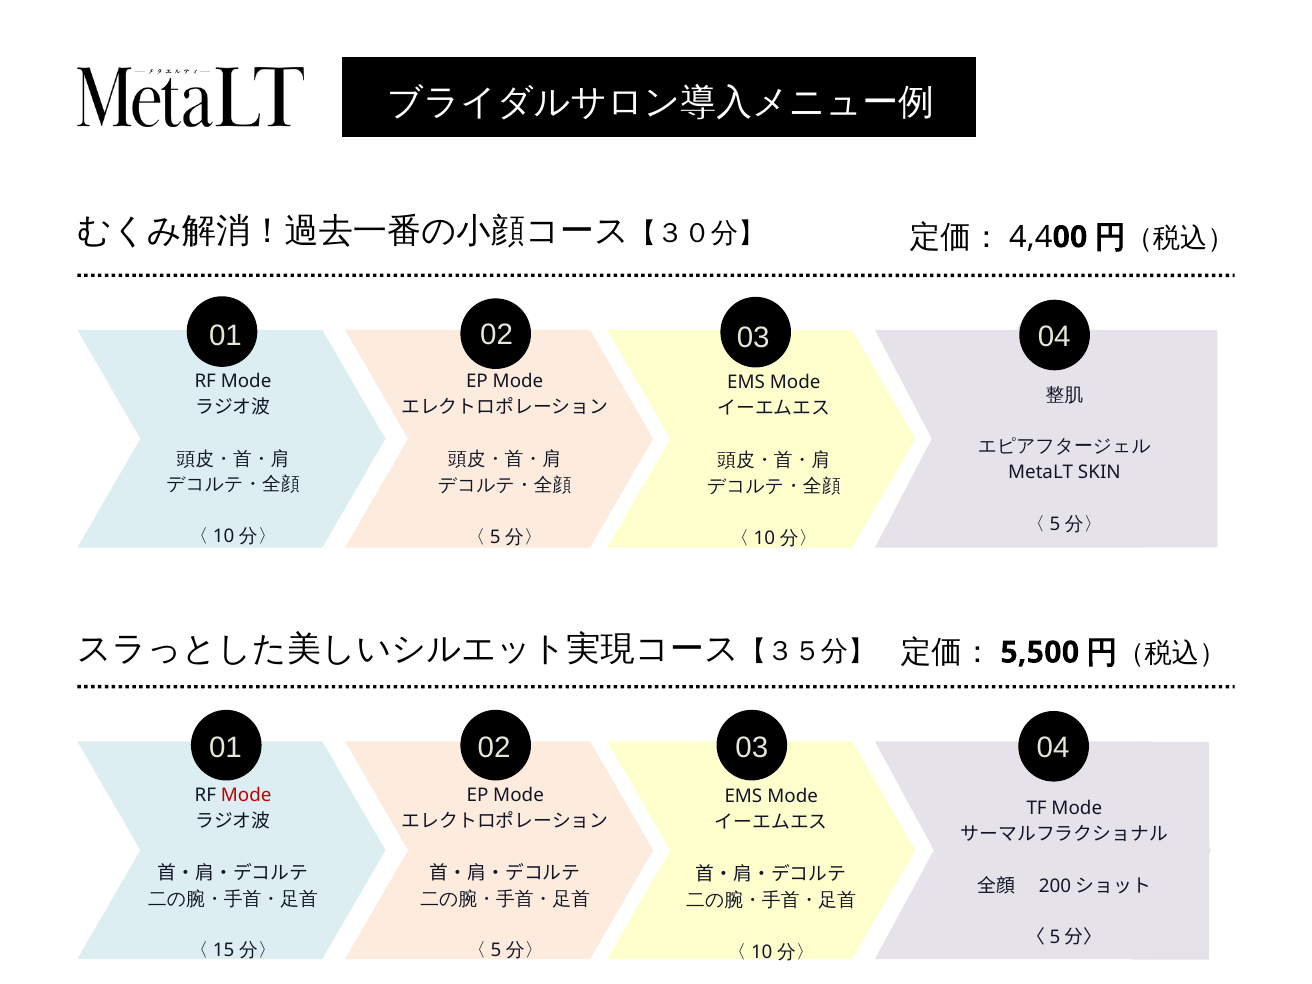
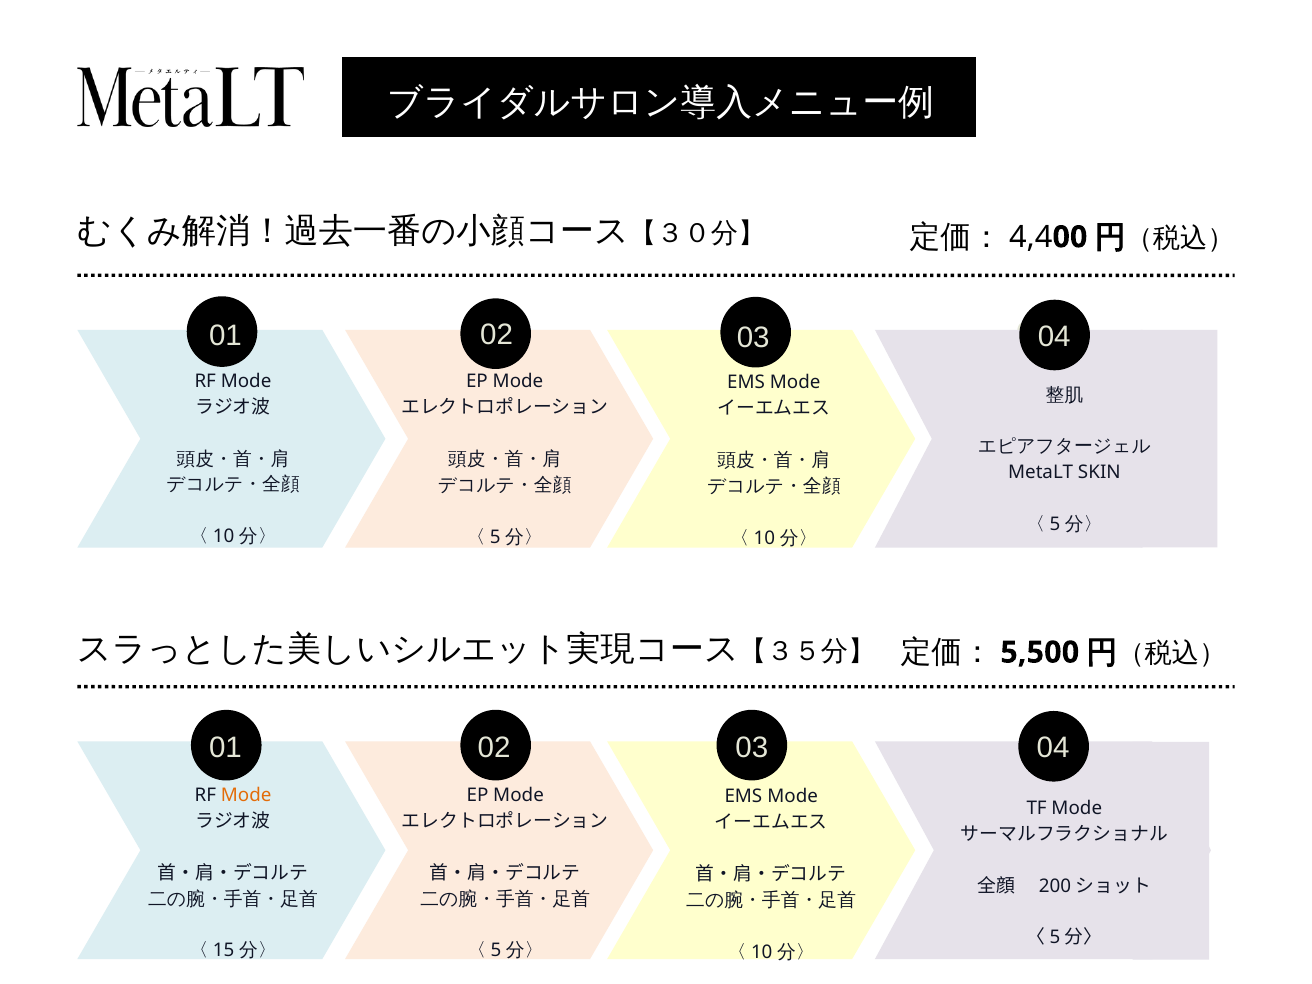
Mode at (246, 795) colour: red -> orange
